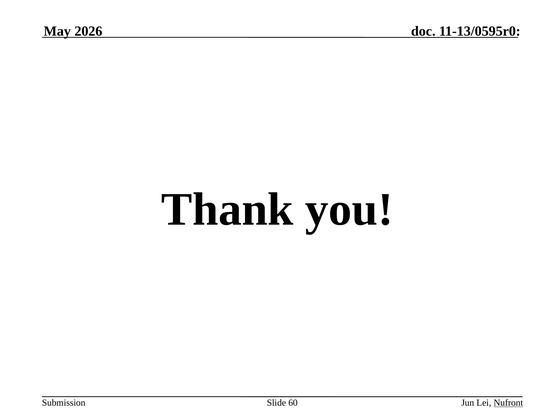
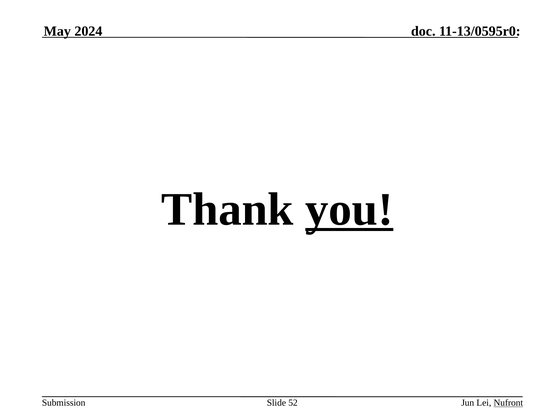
2026: 2026 -> 2024
you underline: none -> present
60: 60 -> 52
